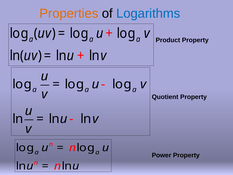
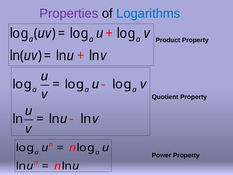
Properties colour: orange -> purple
